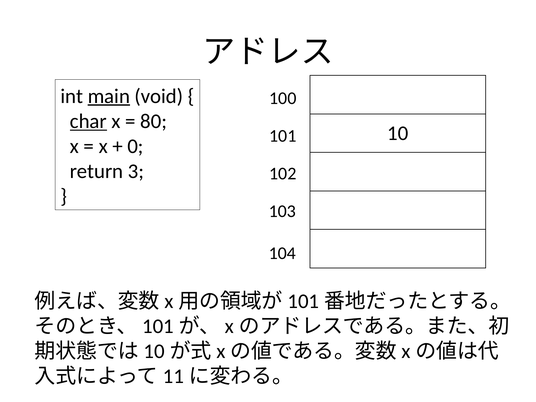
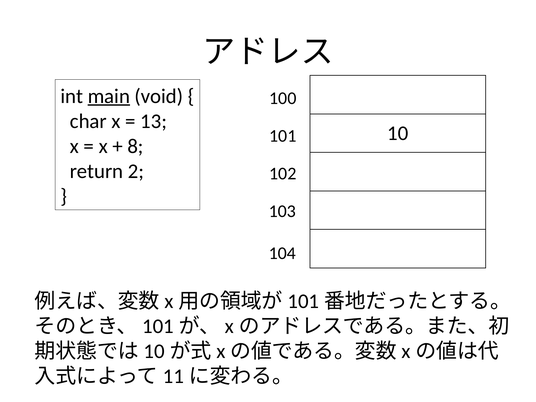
char underline: present -> none
80: 80 -> 13
0: 0 -> 8
3: 3 -> 2
